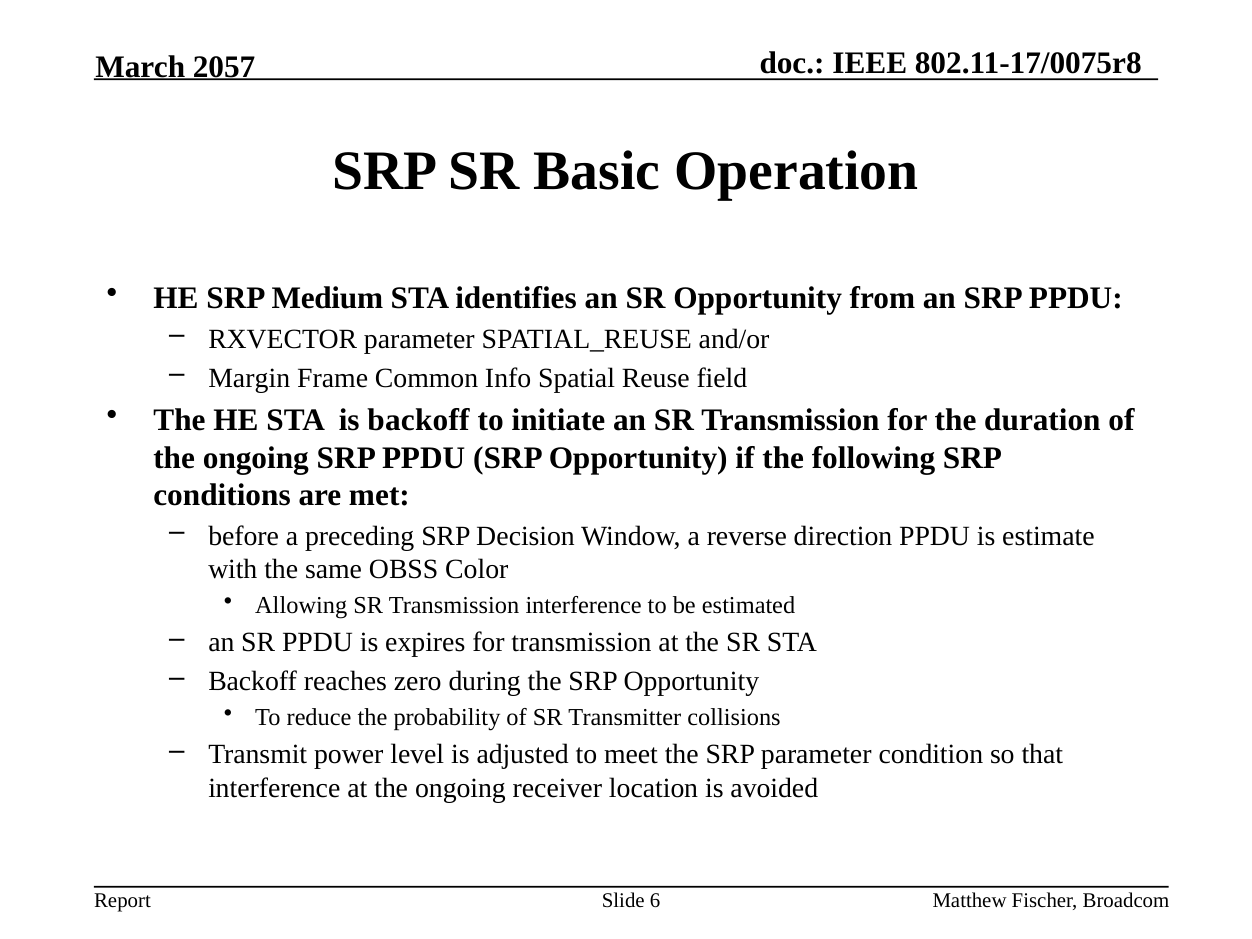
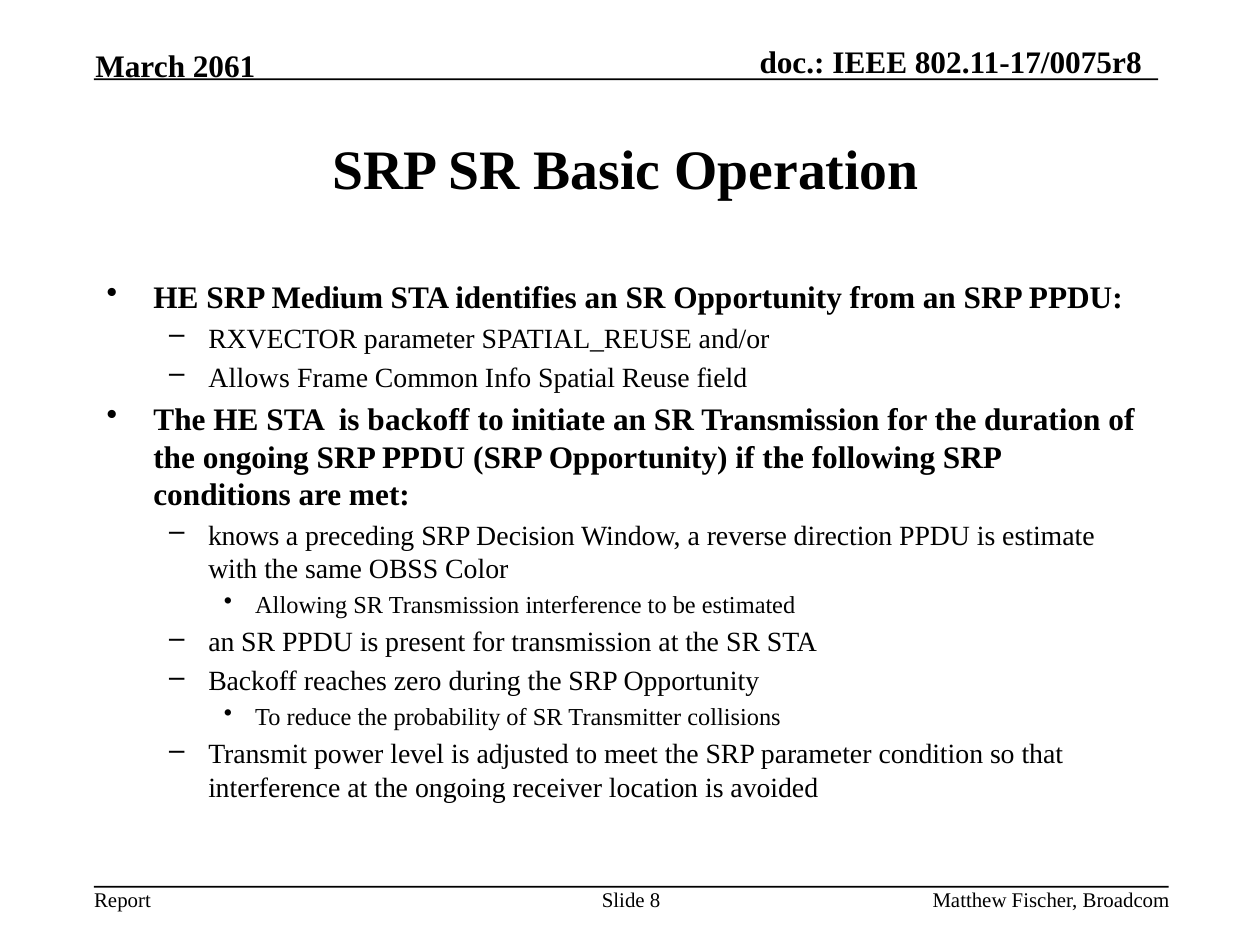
2057: 2057 -> 2061
Margin: Margin -> Allows
before: before -> knows
expires: expires -> present
6: 6 -> 8
